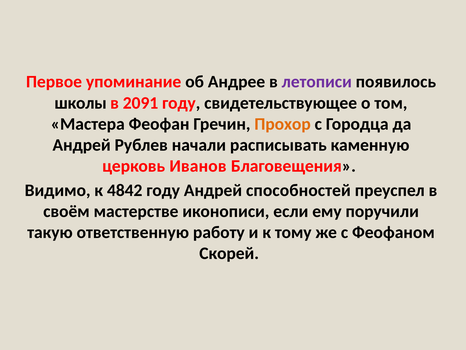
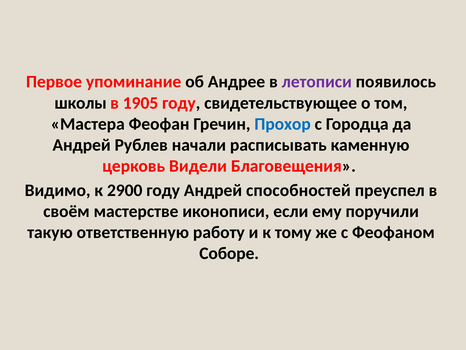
2091: 2091 -> 1905
Прохор colour: orange -> blue
Иванов: Иванов -> Видели
4842: 4842 -> 2900
Скорей: Скорей -> Соборе
